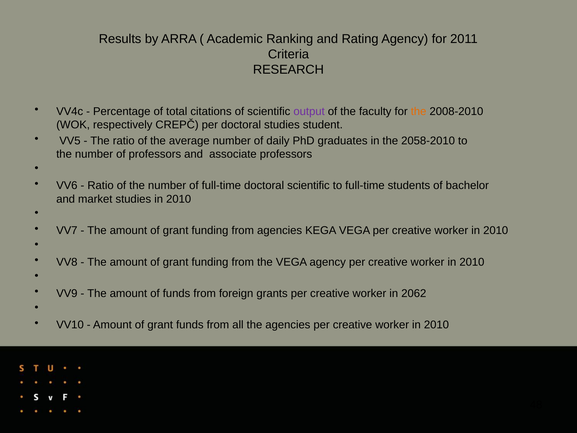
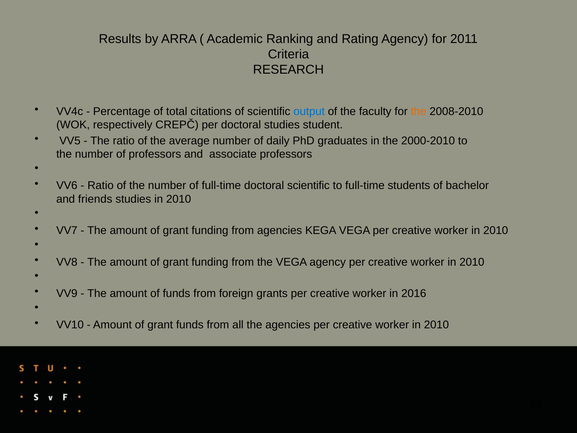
output colour: purple -> blue
2058-2010: 2058-2010 -> 2000-2010
market: market -> friends
2062: 2062 -> 2016
